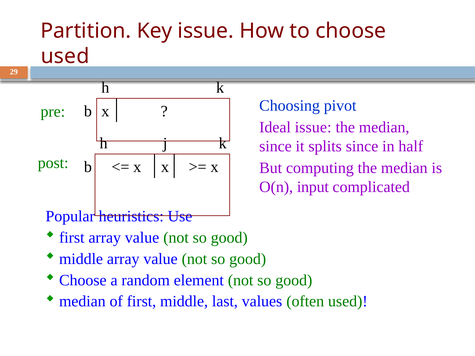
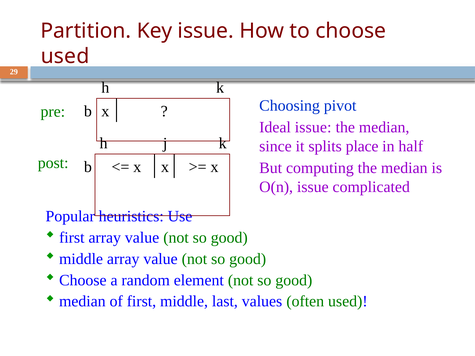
splits since: since -> place
O(n input: input -> issue
